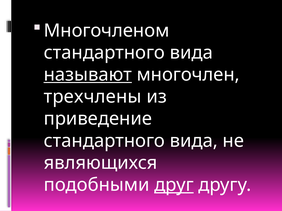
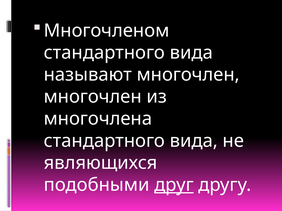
называют underline: present -> none
трехчлены at (93, 97): трехчлены -> многочлен
приведение: приведение -> многочлена
